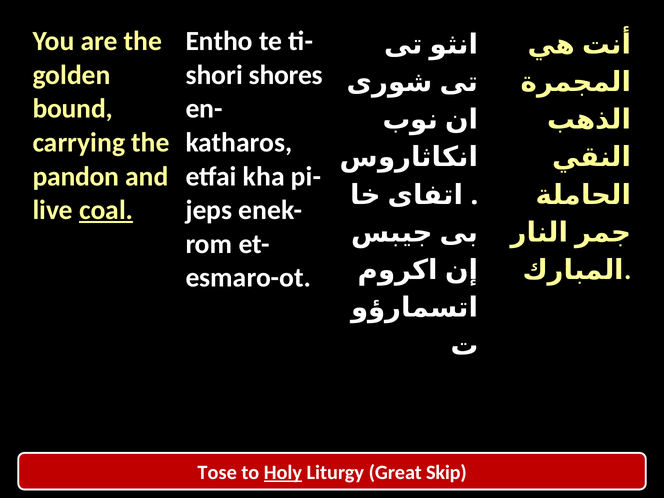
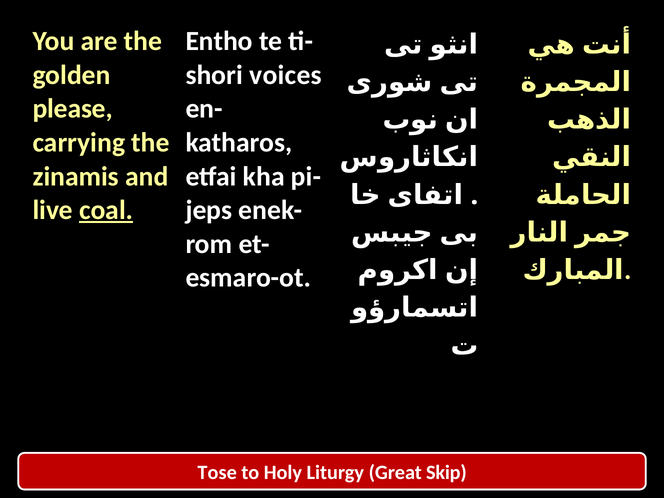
shores: shores -> voices
bound: bound -> please
pandon: pandon -> zinamis
Holy underline: present -> none
